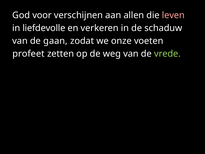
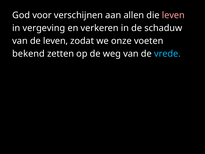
liefdevolle: liefdevolle -> vergeving
de gaan: gaan -> leven
profeet: profeet -> bekend
vrede colour: light green -> light blue
